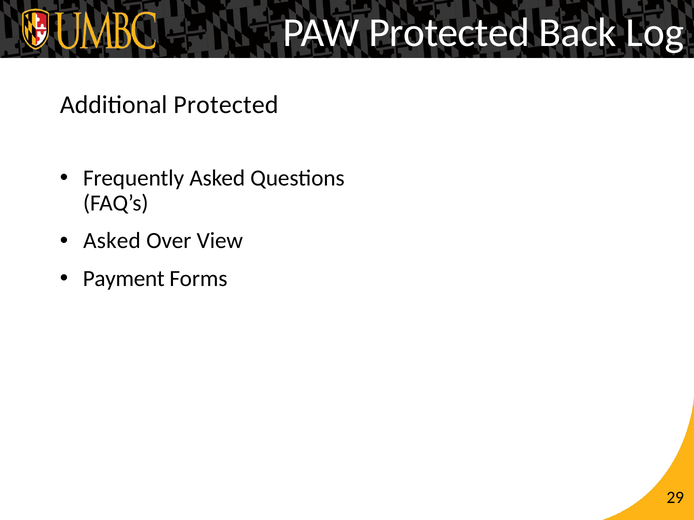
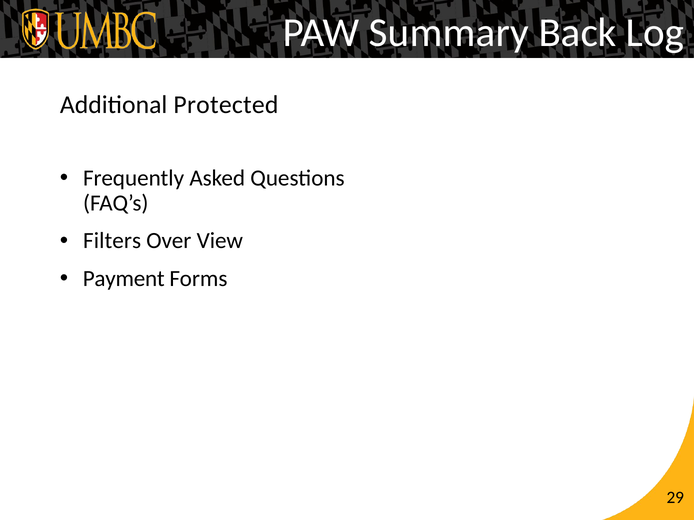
PAW Protected: Protected -> Summary
Asked at (112, 241): Asked -> Filters
